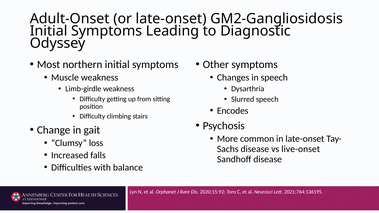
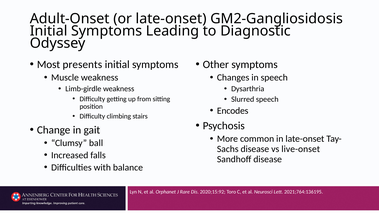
northern: northern -> presents
loss: loss -> ball
